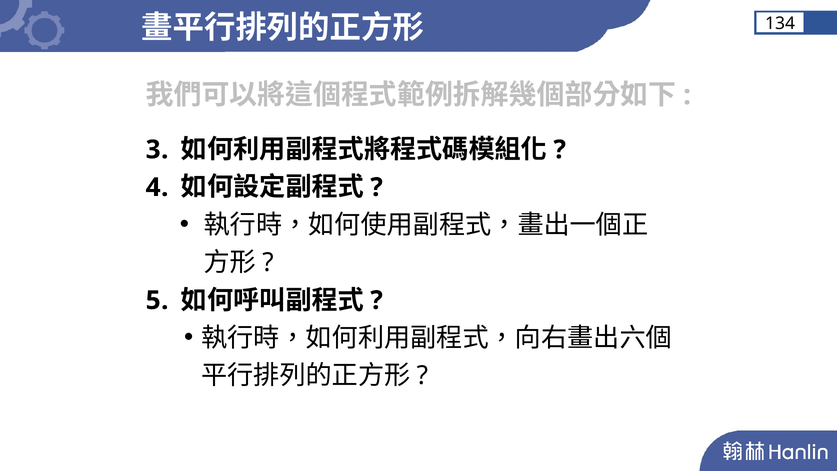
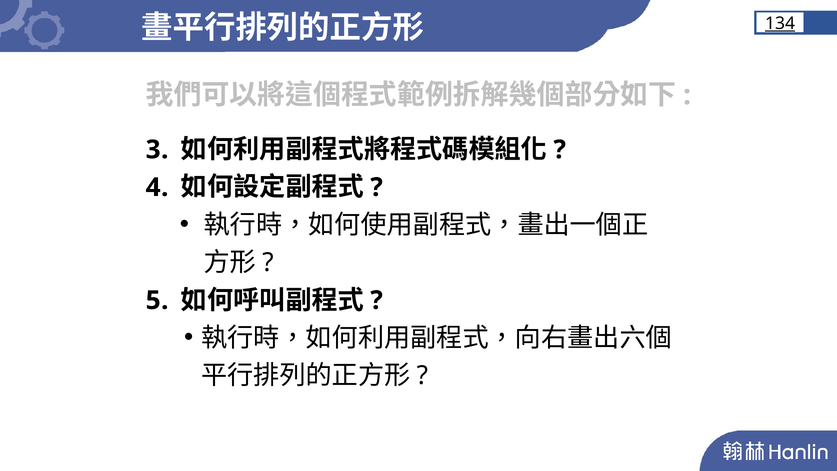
134 underline: none -> present
